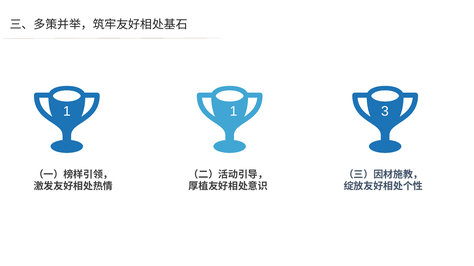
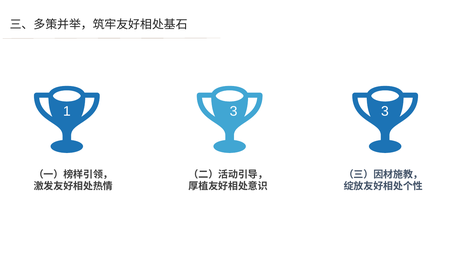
1 1: 1 -> 3
